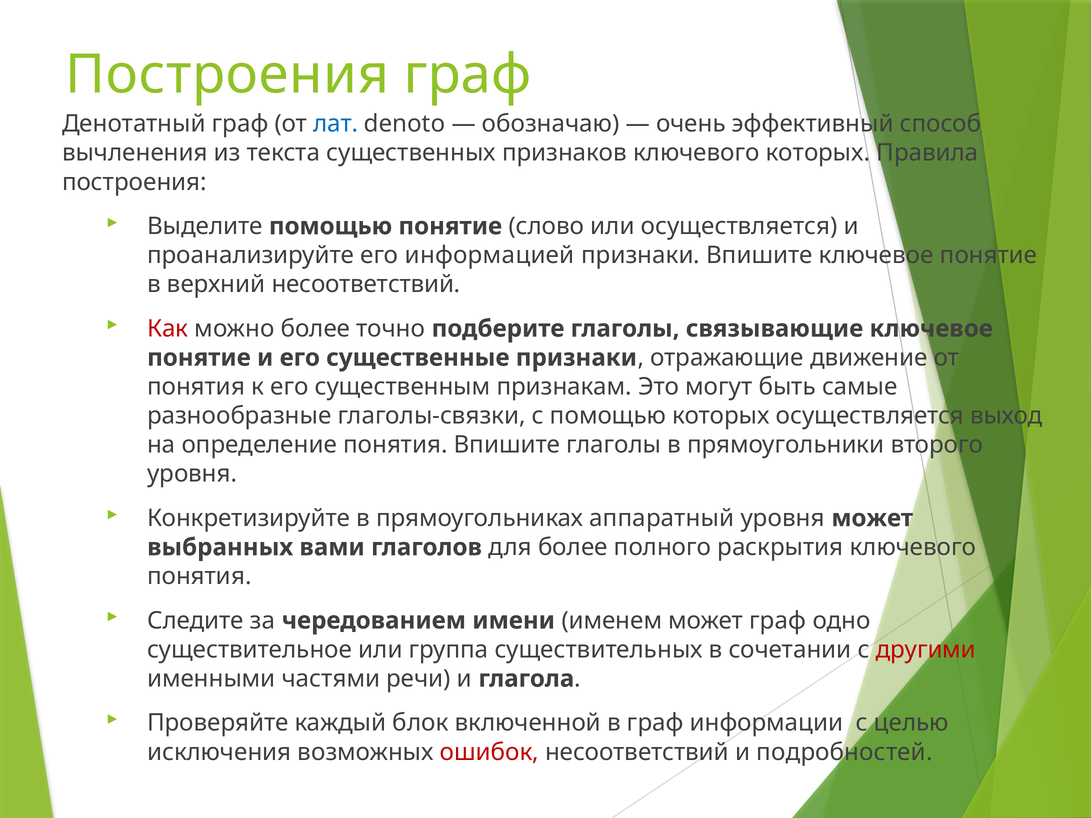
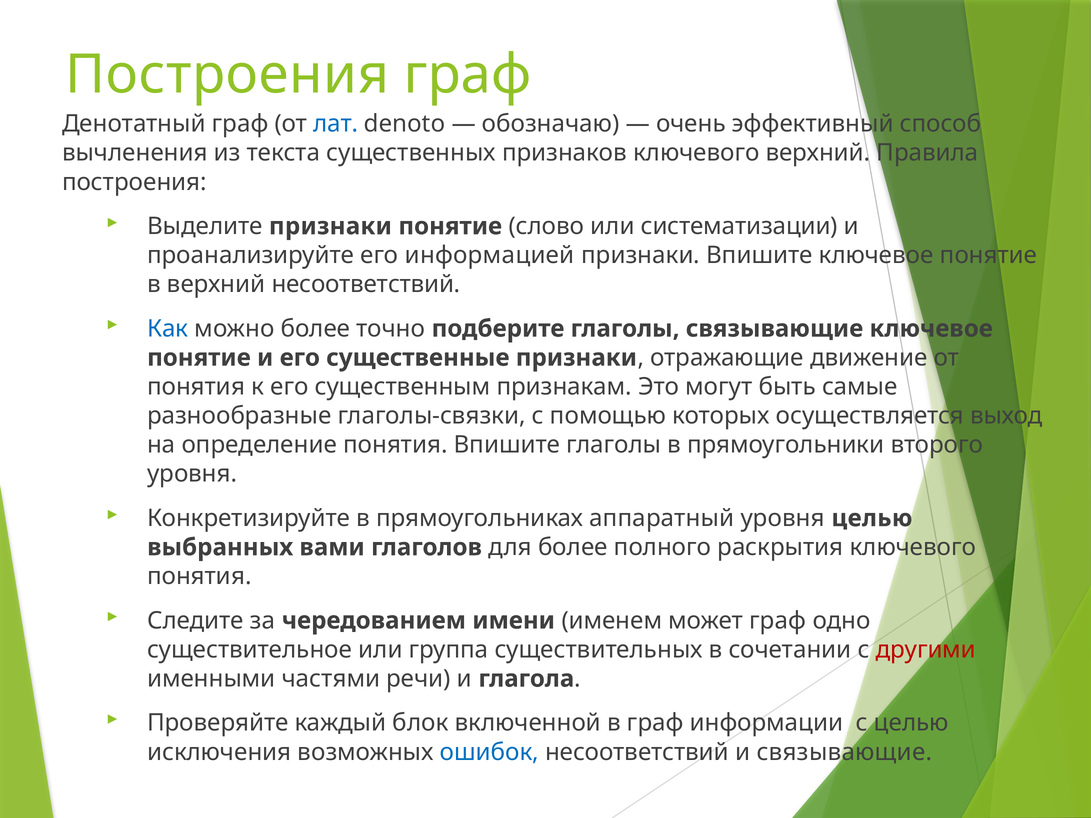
ключевого которых: которых -> верхний
Выделите помощью: помощью -> признаки
или осуществляется: осуществляется -> систематизации
Как colour: red -> blue
уровня может: может -> целью
ошибок colour: red -> blue
и подробностей: подробностей -> связывающие
